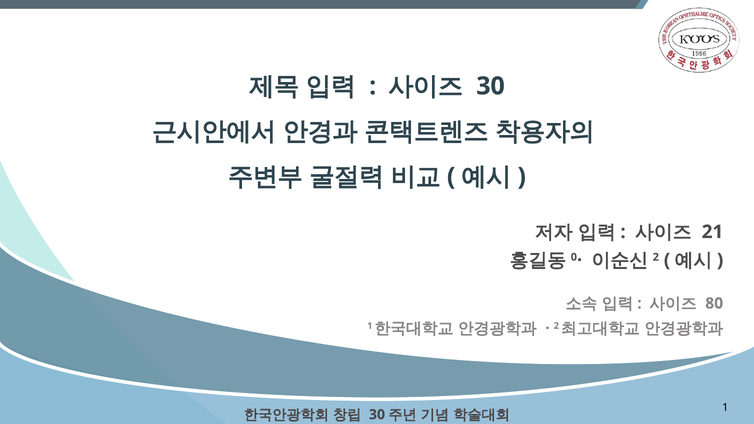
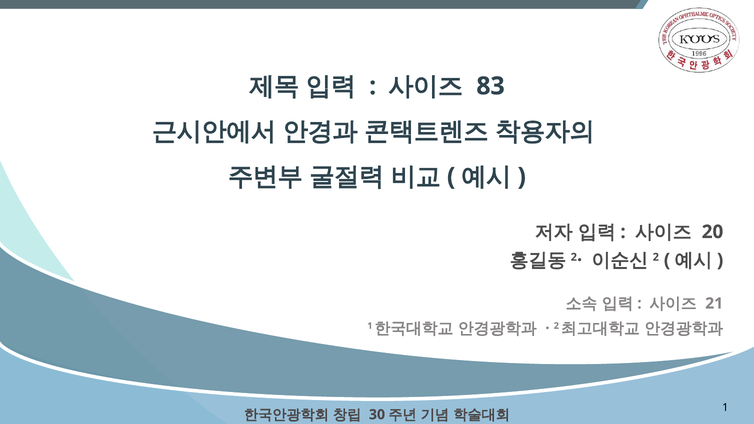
30 at (491, 86): 30 -> 83
21: 21 -> 20
0 at (574, 257): 0 -> 2
80: 80 -> 21
